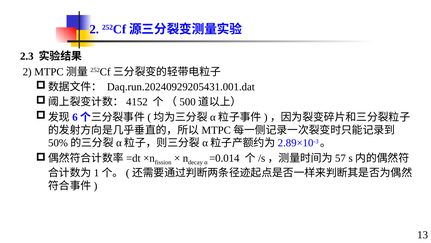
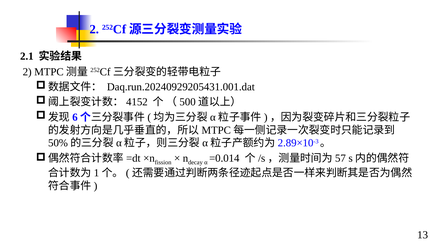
2.3: 2.3 -> 2.1
